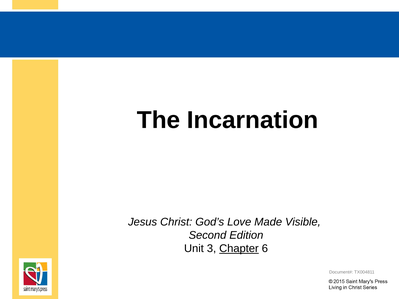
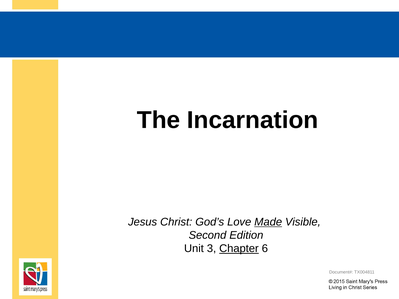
Made underline: none -> present
